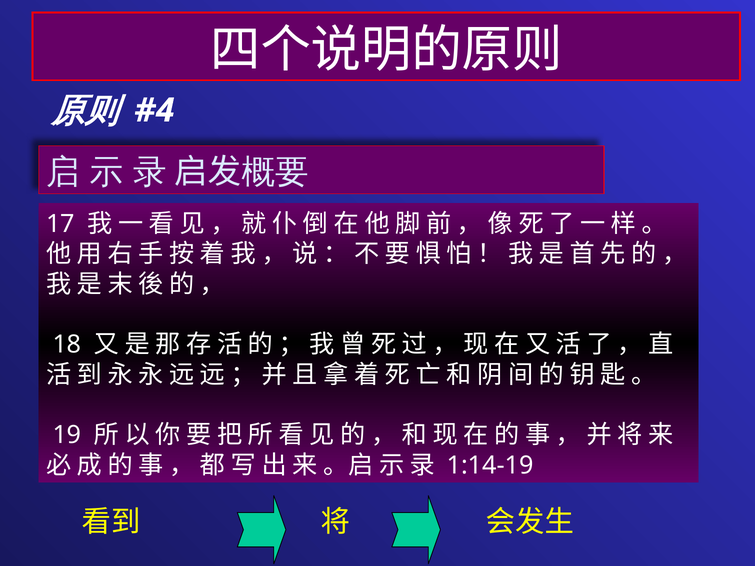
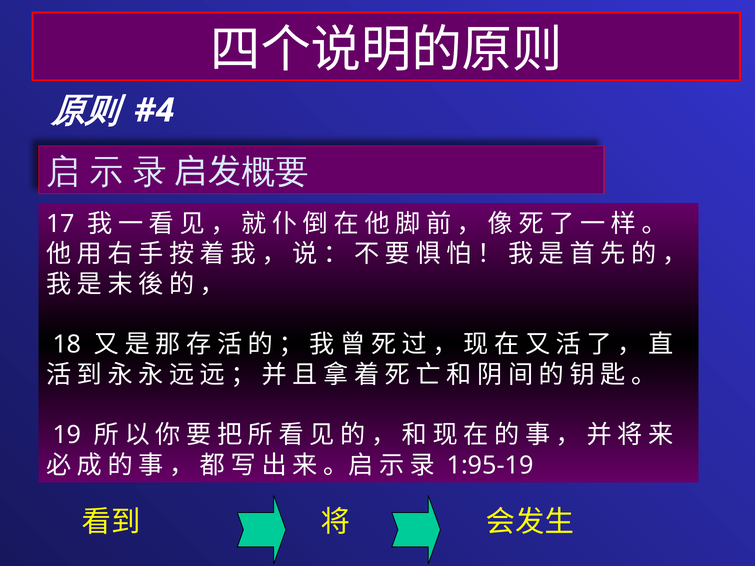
1:14-19: 1:14-19 -> 1:95-19
